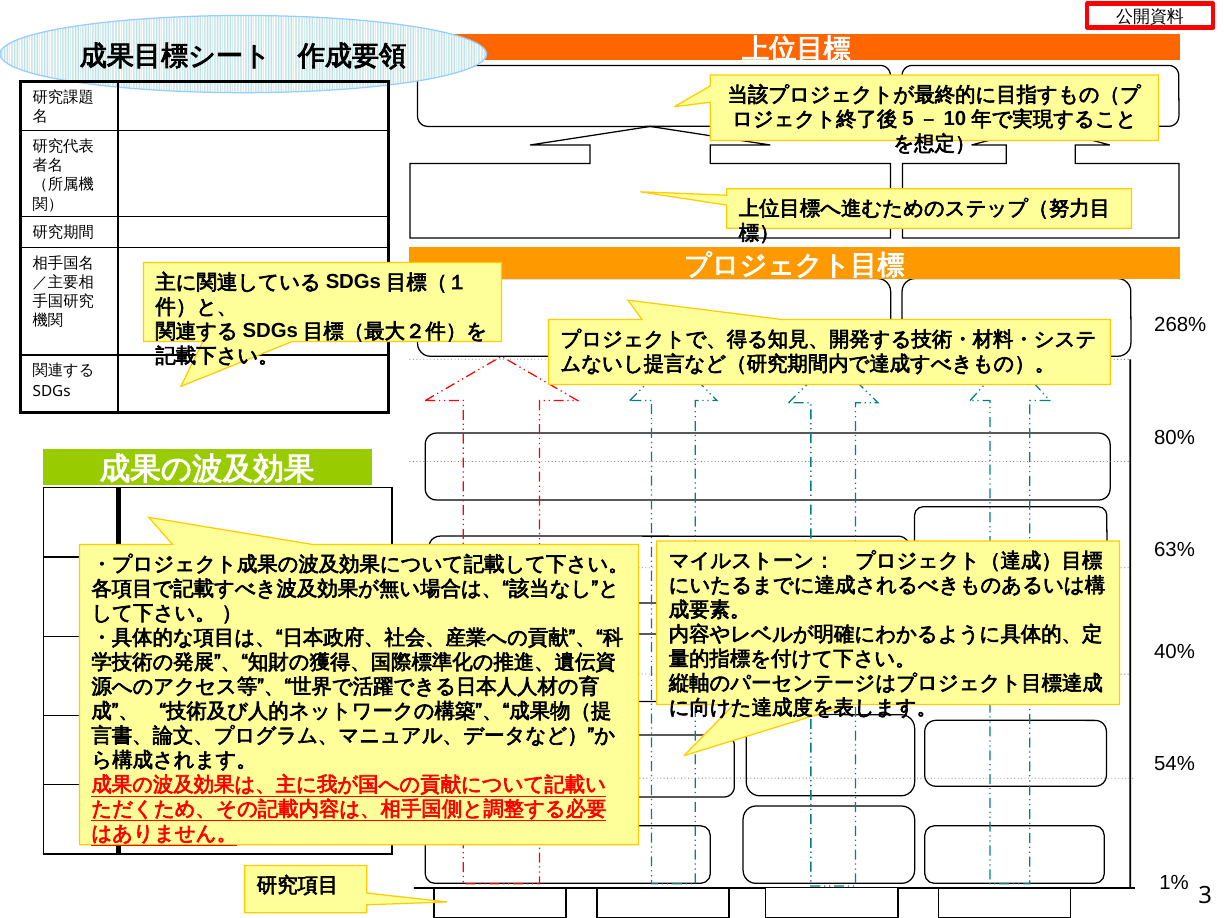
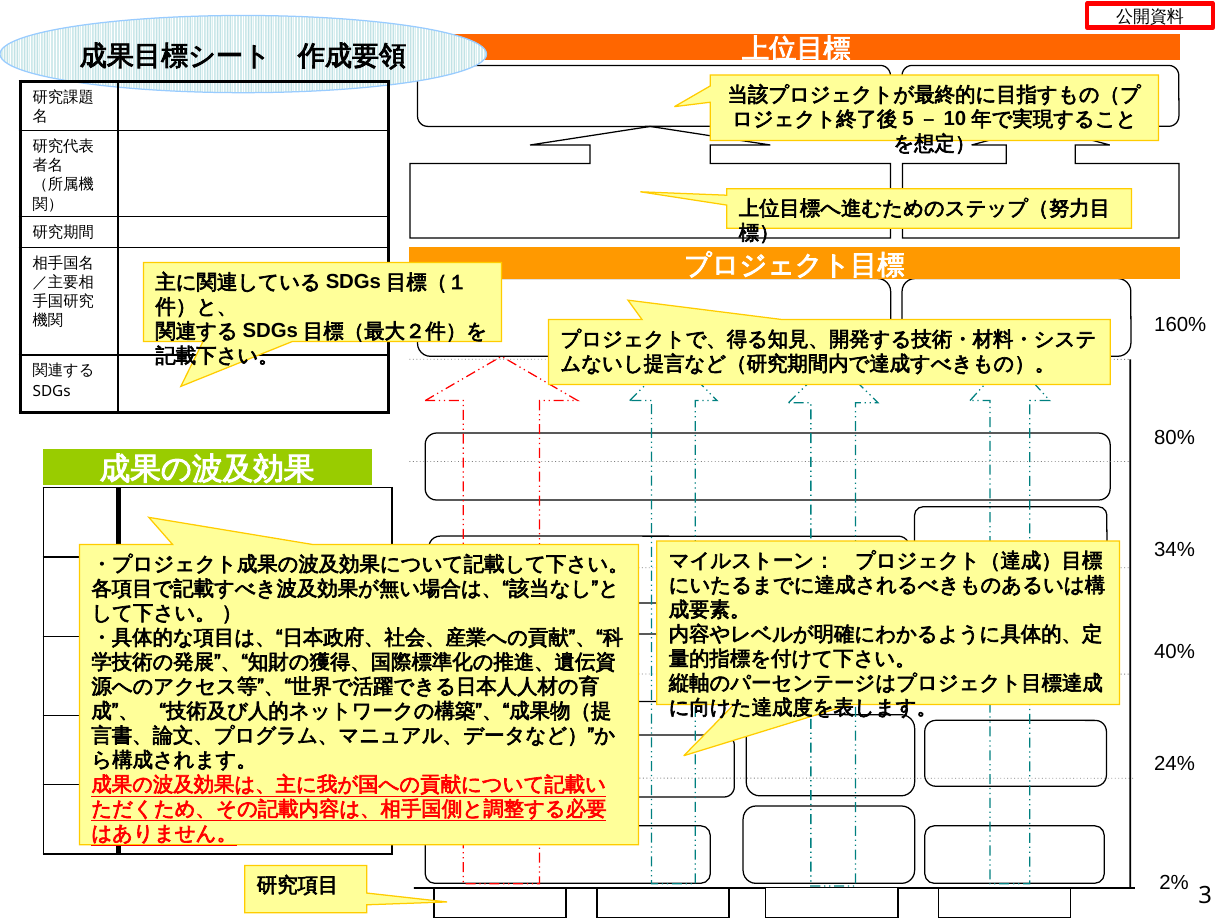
268%: 268% -> 160%
63%: 63% -> 34%
54%: 54% -> 24%
1%: 1% -> 2%
